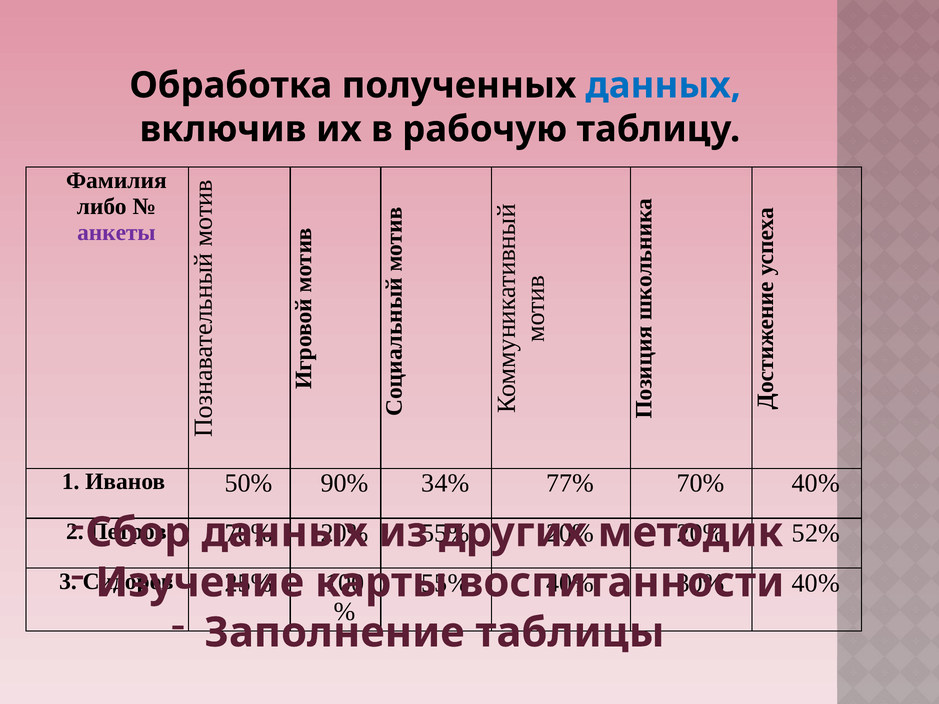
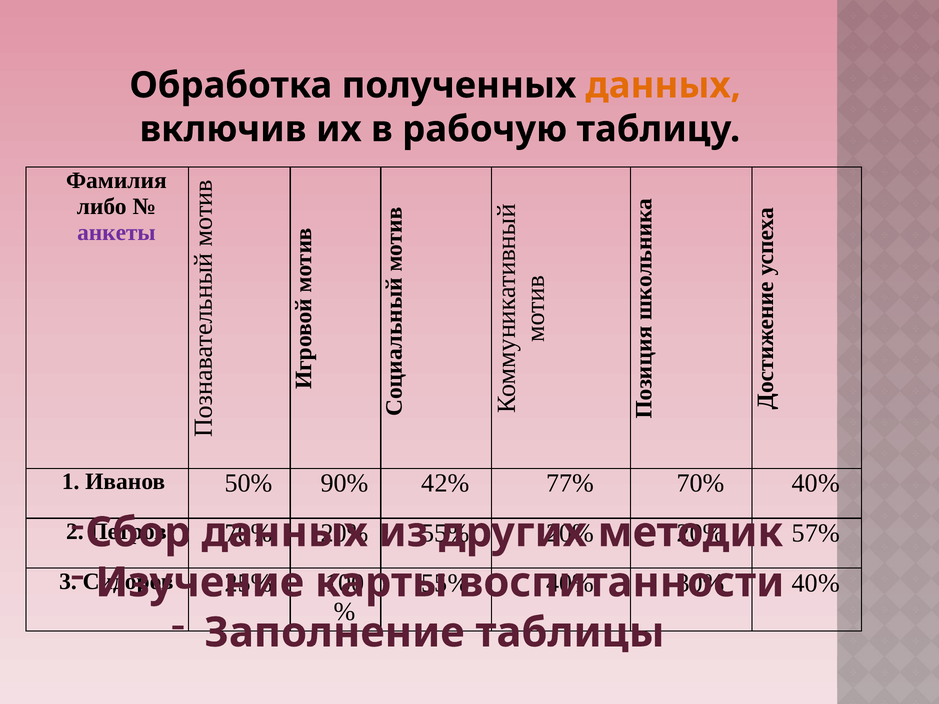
данных at (663, 85) colour: blue -> orange
34%: 34% -> 42%
52%: 52% -> 57%
